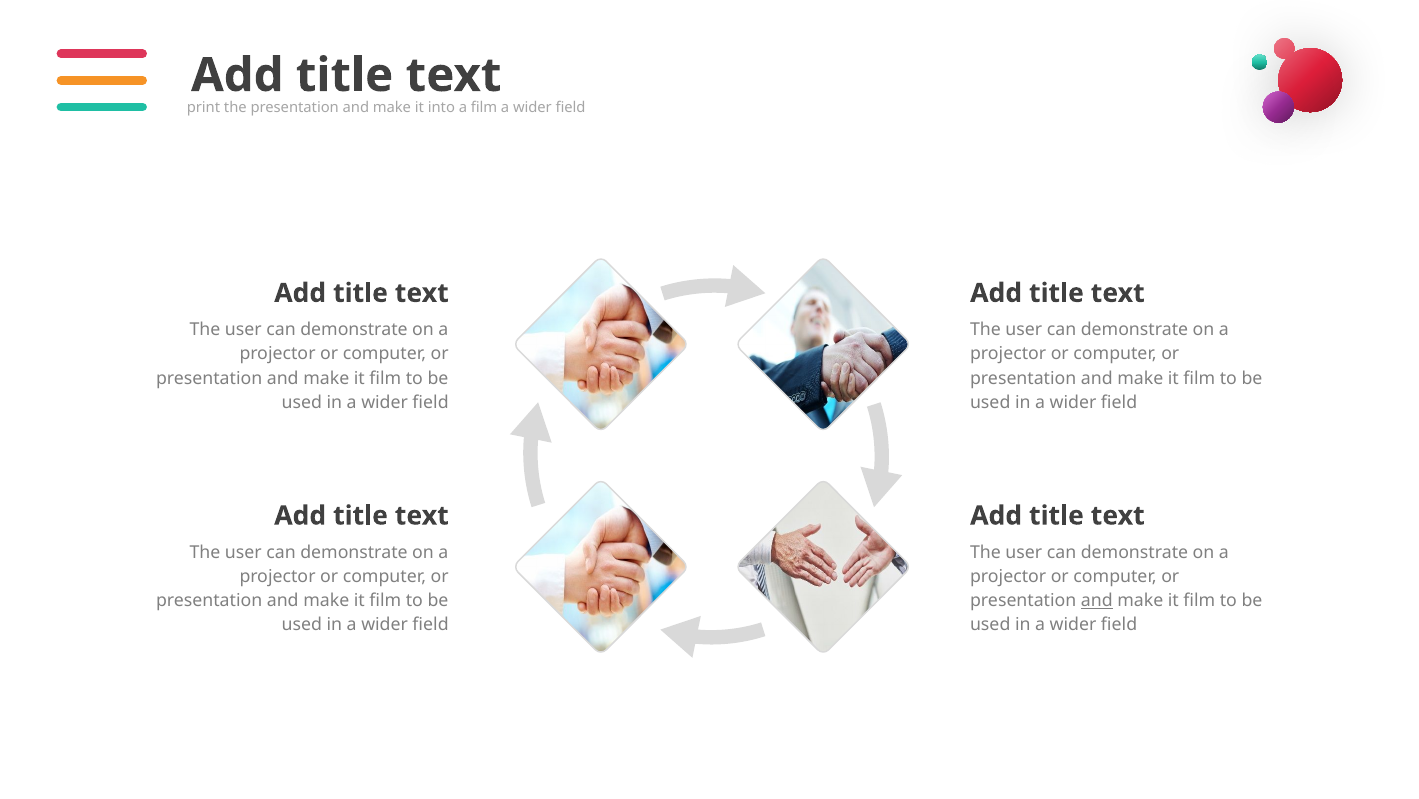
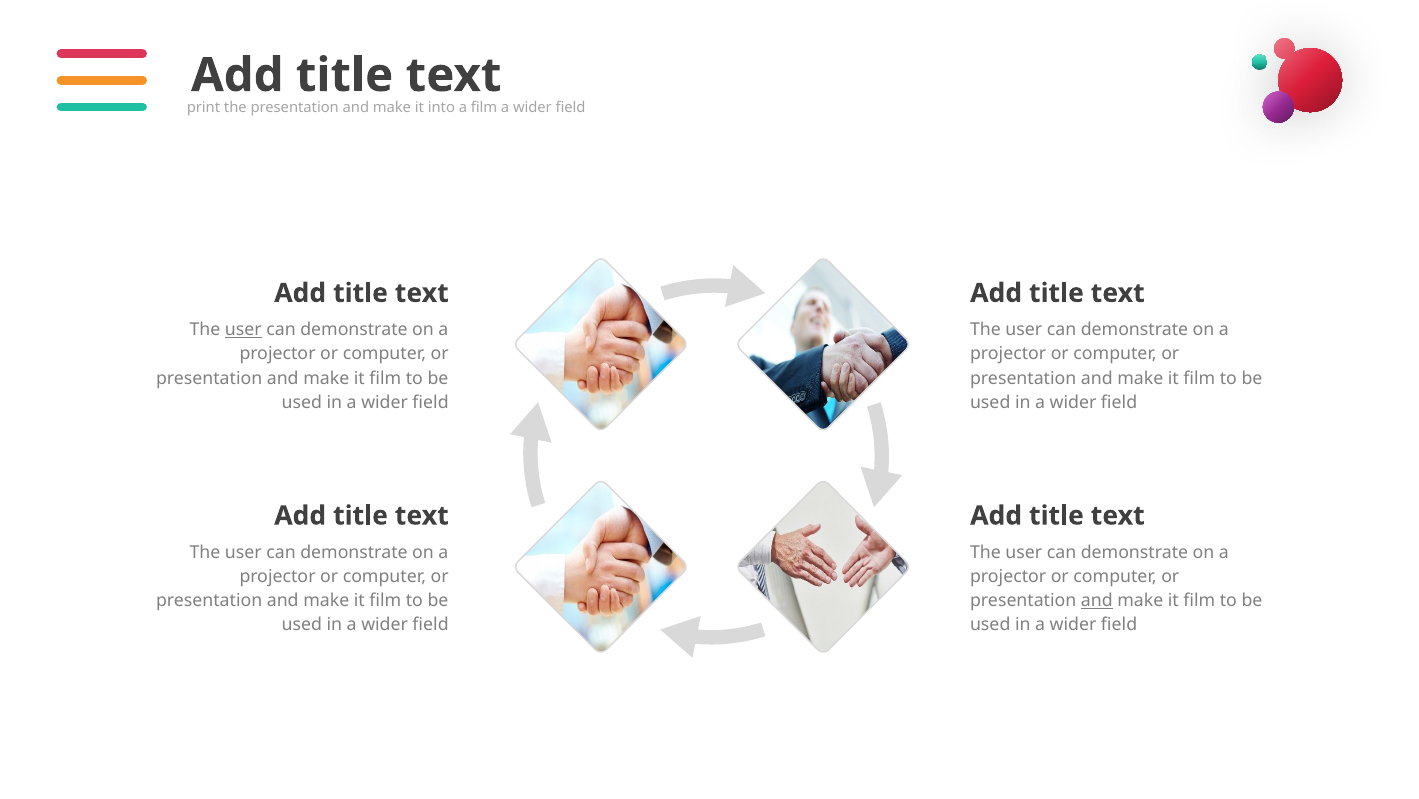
user at (243, 329) underline: none -> present
